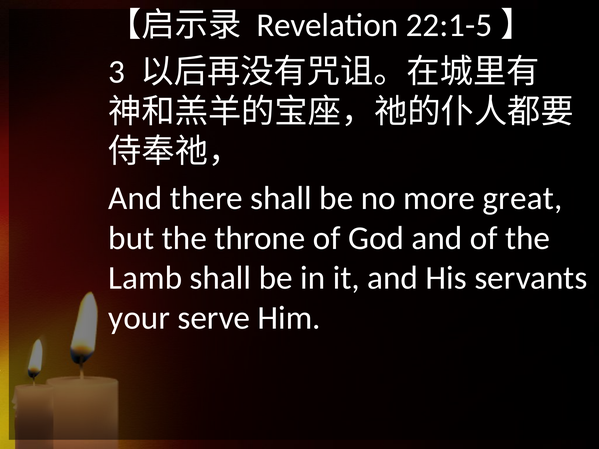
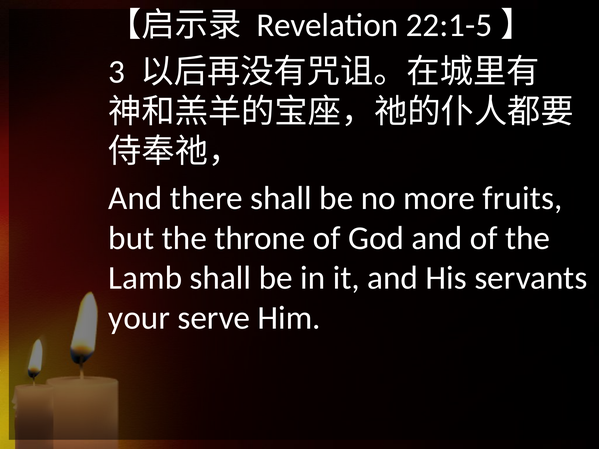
great: great -> fruits
